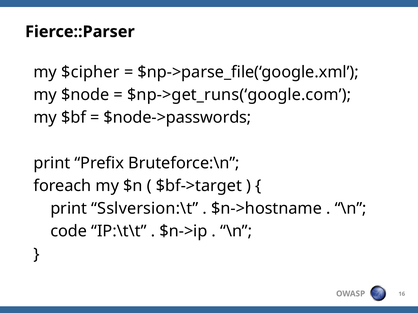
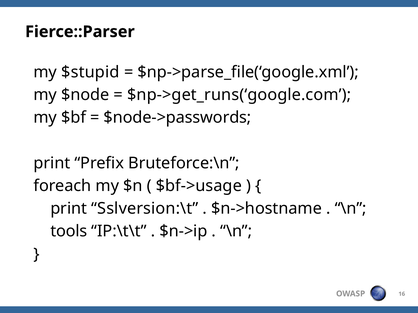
$cipher: $cipher -> $stupid
$bf->target: $bf->target -> $bf->usage
code: code -> tools
